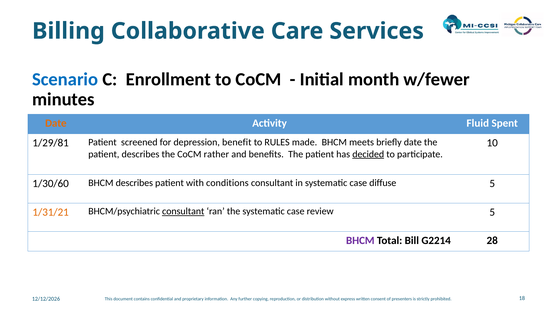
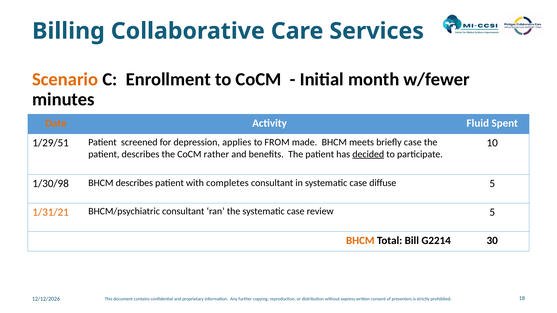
Scenario colour: blue -> orange
1/29/81: 1/29/81 -> 1/29/51
benefit: benefit -> applies
RULES: RULES -> FROM
briefly date: date -> case
1/30/60: 1/30/60 -> 1/30/98
conditions: conditions -> completes
consultant at (183, 212) underline: present -> none
BHCM at (360, 241) colour: purple -> orange
28: 28 -> 30
